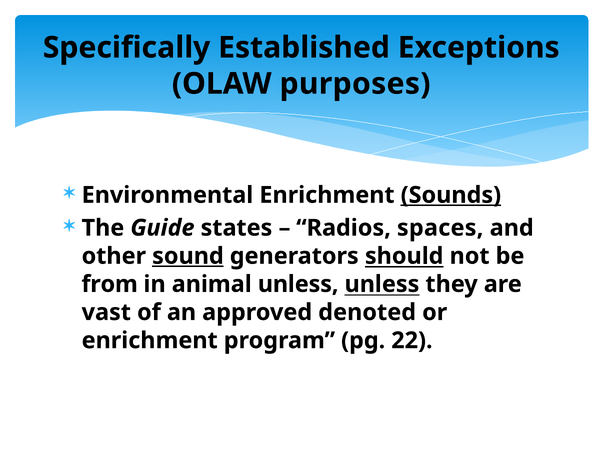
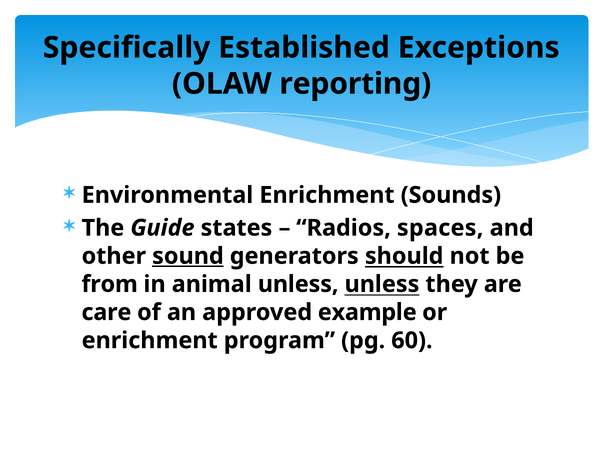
purposes: purposes -> reporting
Sounds underline: present -> none
vast: vast -> care
denoted: denoted -> example
22: 22 -> 60
